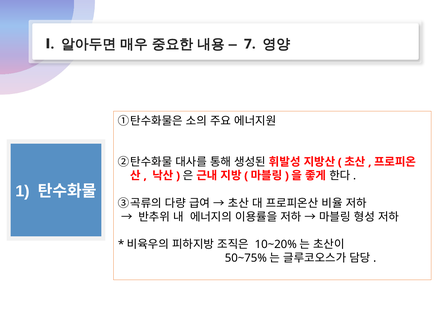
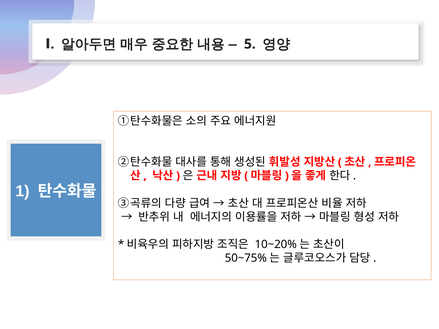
7: 7 -> 5
